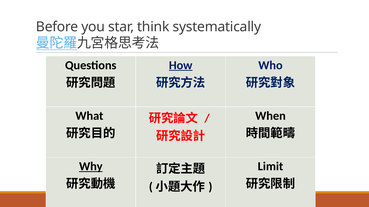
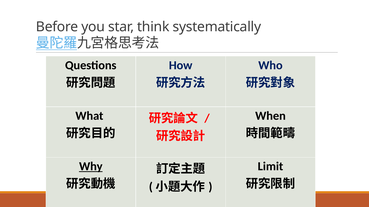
How underline: present -> none
